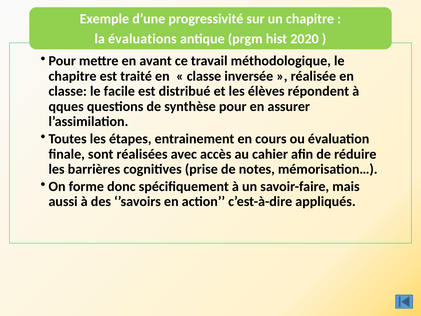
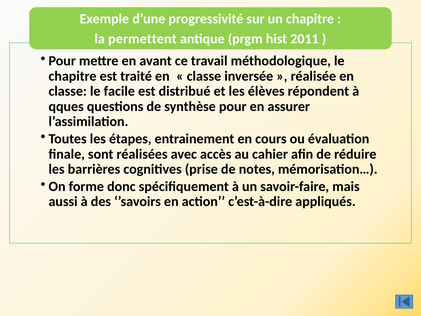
évaluations: évaluations -> permettent
2020: 2020 -> 2011
